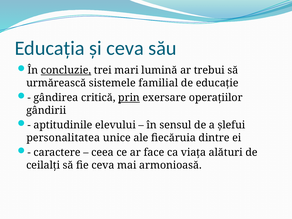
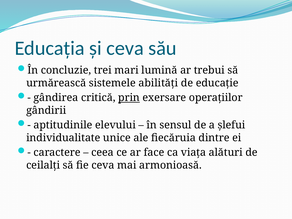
concluzie underline: present -> none
familial: familial -> abilități
personalitatea: personalitatea -> individualitate
